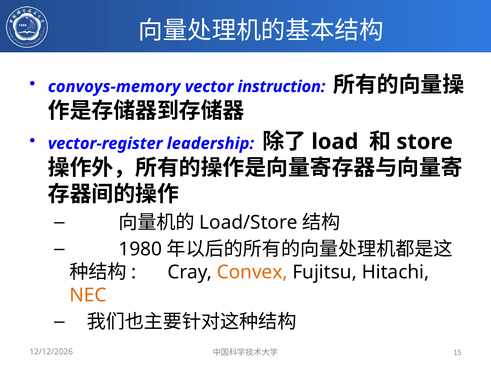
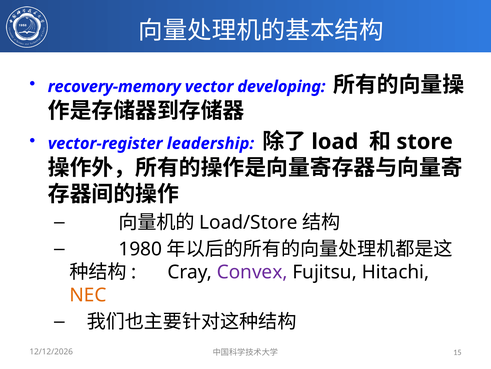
convoys-memory: convoys-memory -> recovery-memory
instruction: instruction -> developing
Convex colour: orange -> purple
